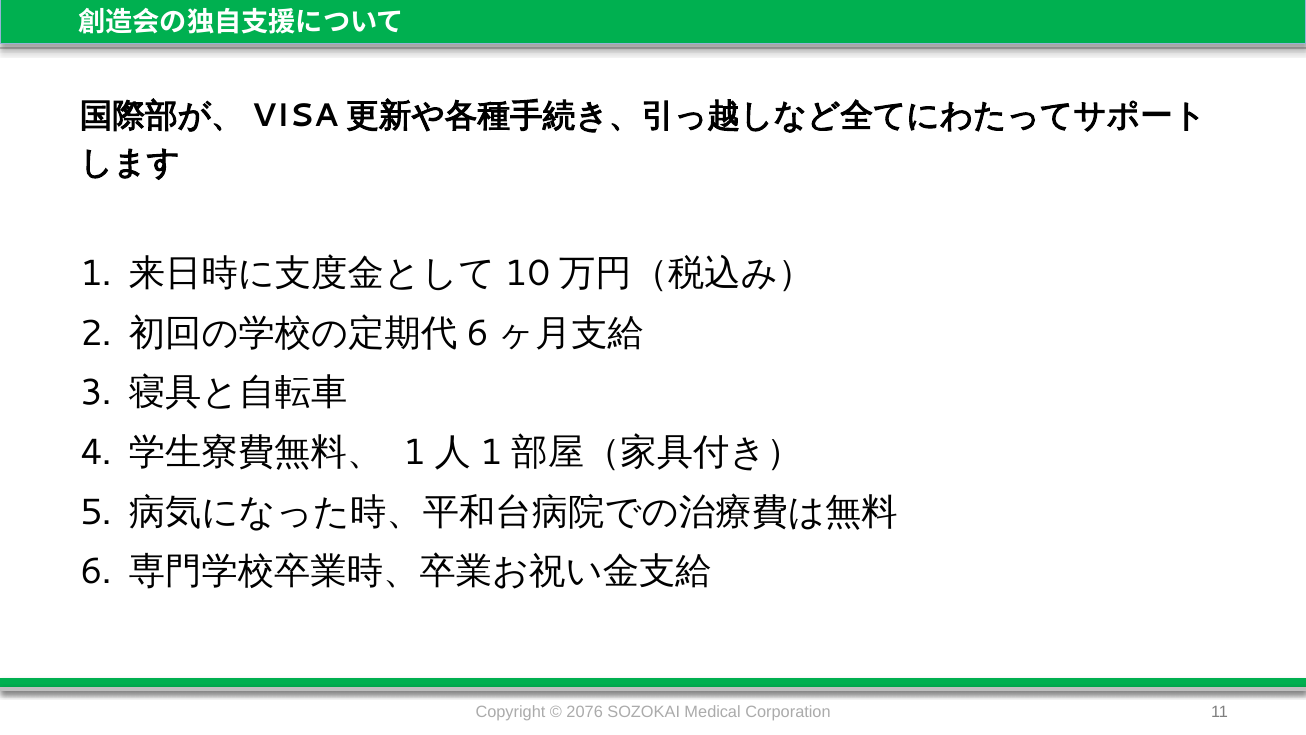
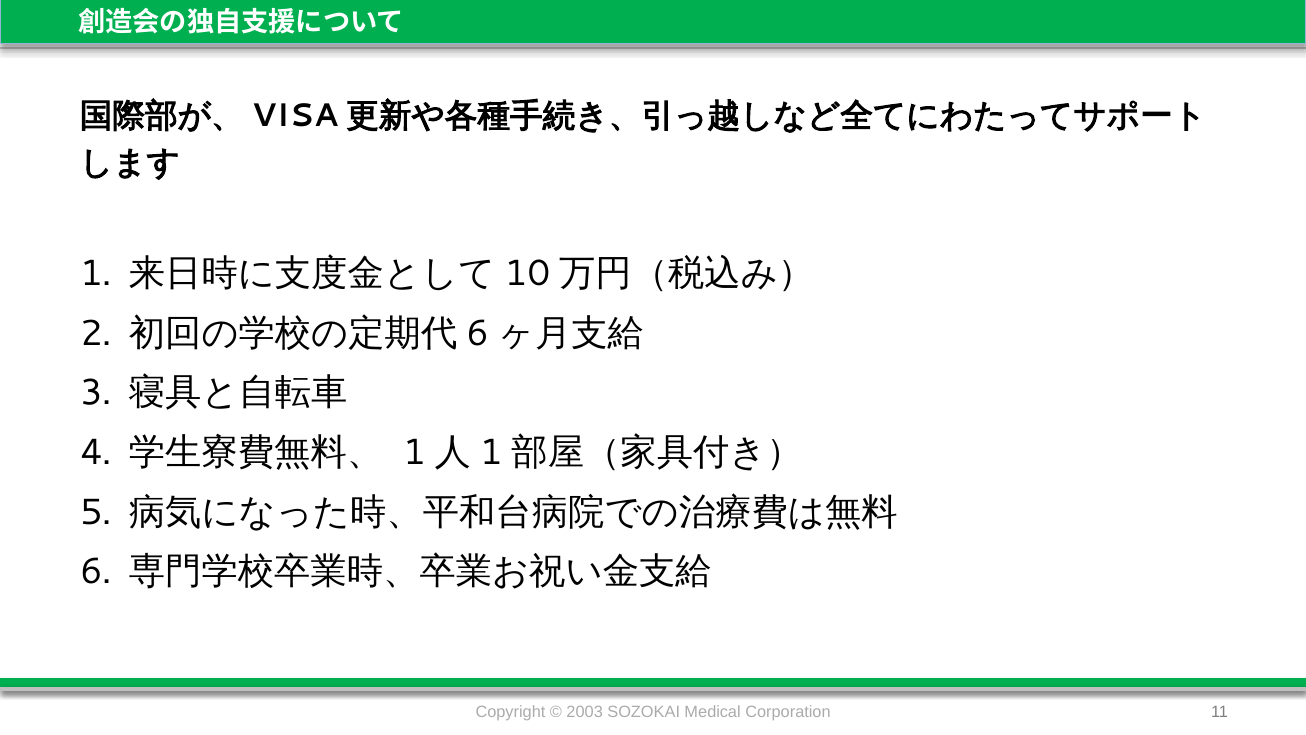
2076: 2076 -> 2003
